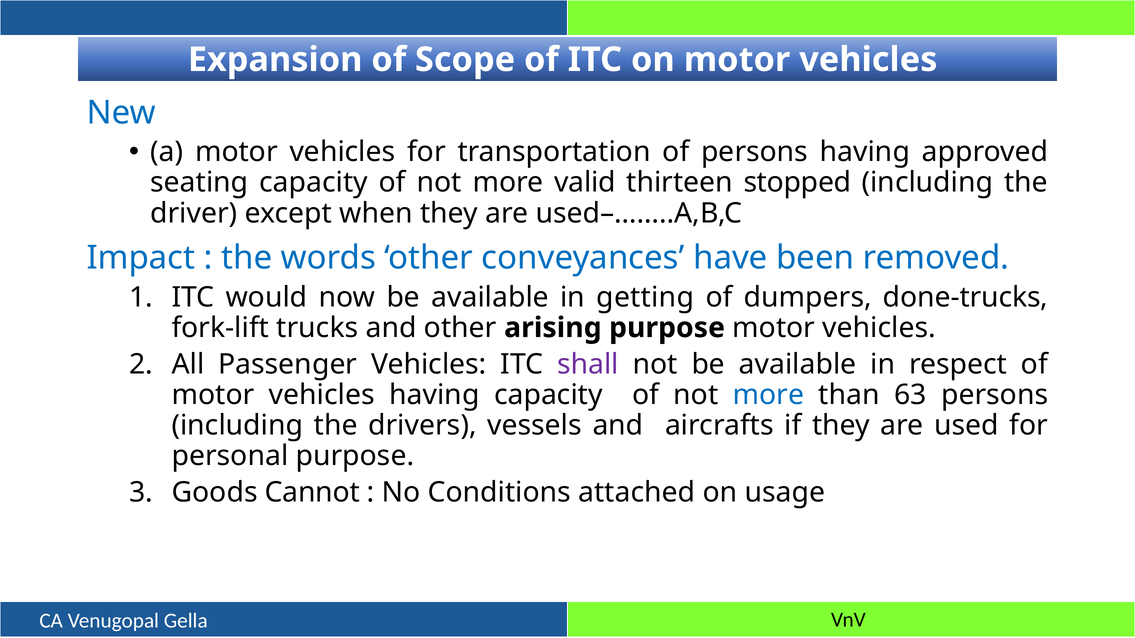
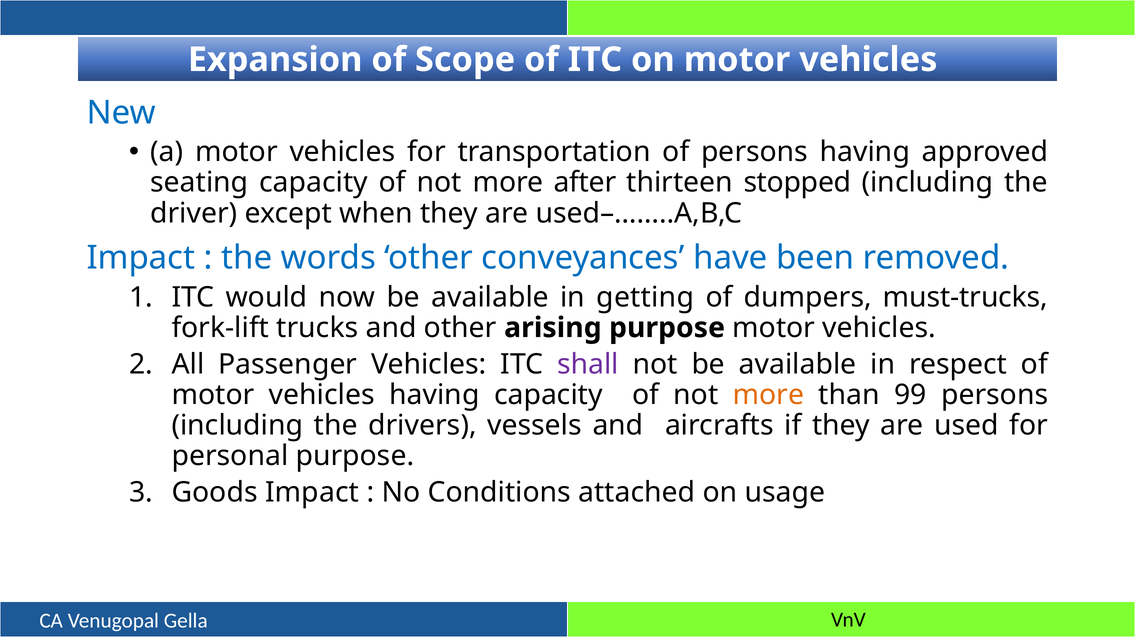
valid: valid -> after
done-trucks: done-trucks -> must-trucks
more at (768, 395) colour: blue -> orange
63: 63 -> 99
Goods Cannot: Cannot -> Impact
